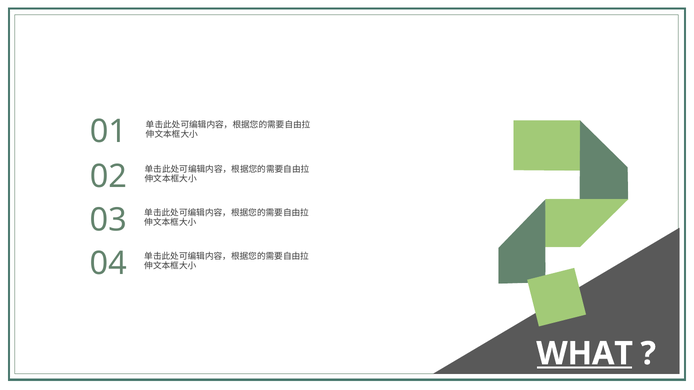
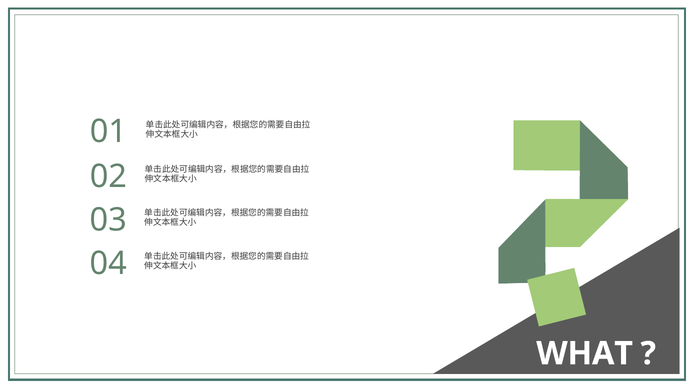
WHAT underline: present -> none
